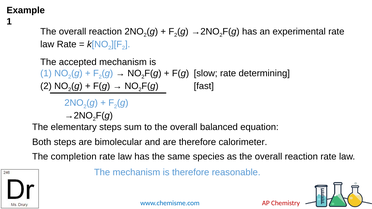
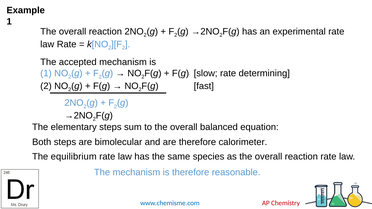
completion: completion -> equilibrium
